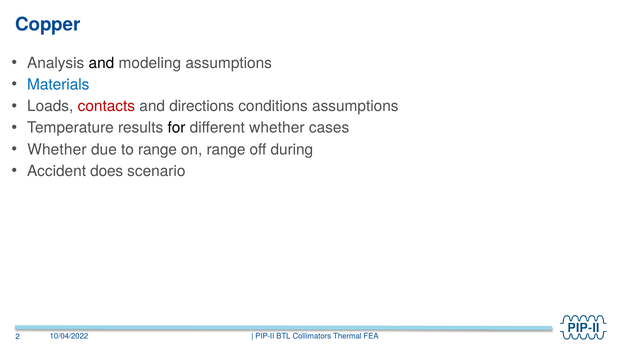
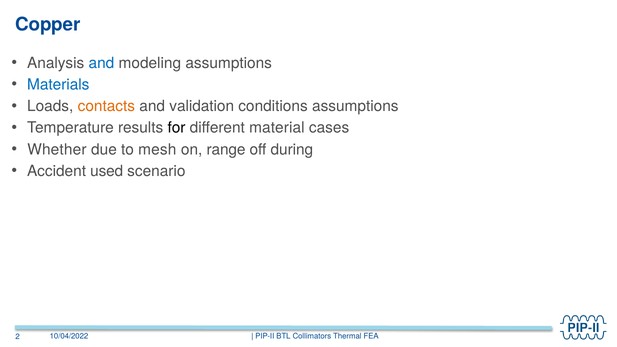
and at (101, 63) colour: black -> blue
contacts colour: red -> orange
directions: directions -> validation
different whether: whether -> material
to range: range -> mesh
does: does -> used
